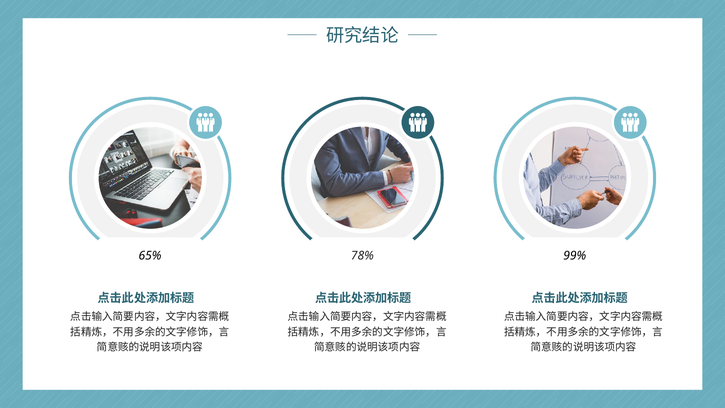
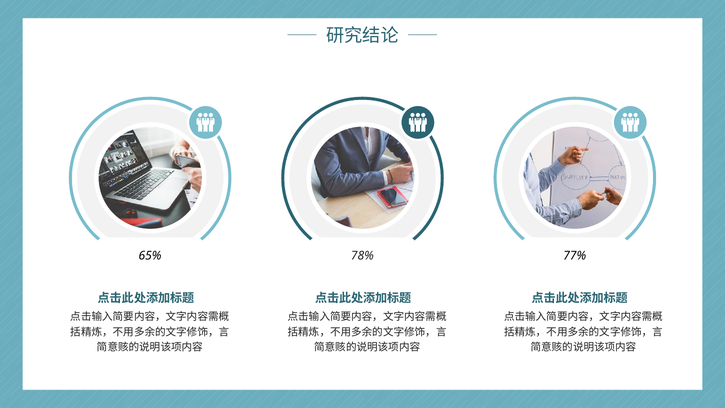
99%: 99% -> 77%
